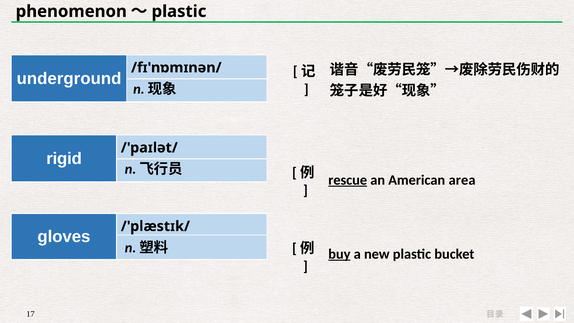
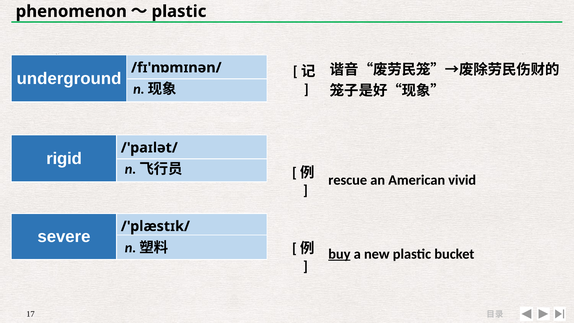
rescue underline: present -> none
area: area -> vivid
gloves: gloves -> severe
